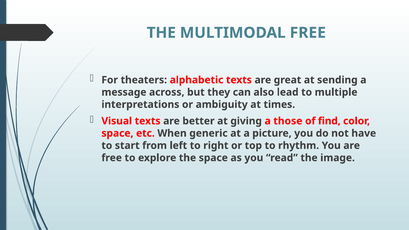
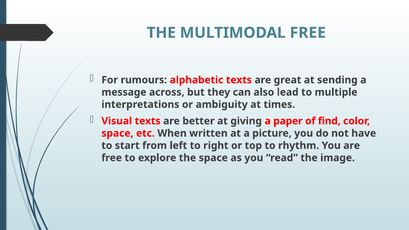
theaters: theaters -> rumours
those: those -> paper
generic: generic -> written
